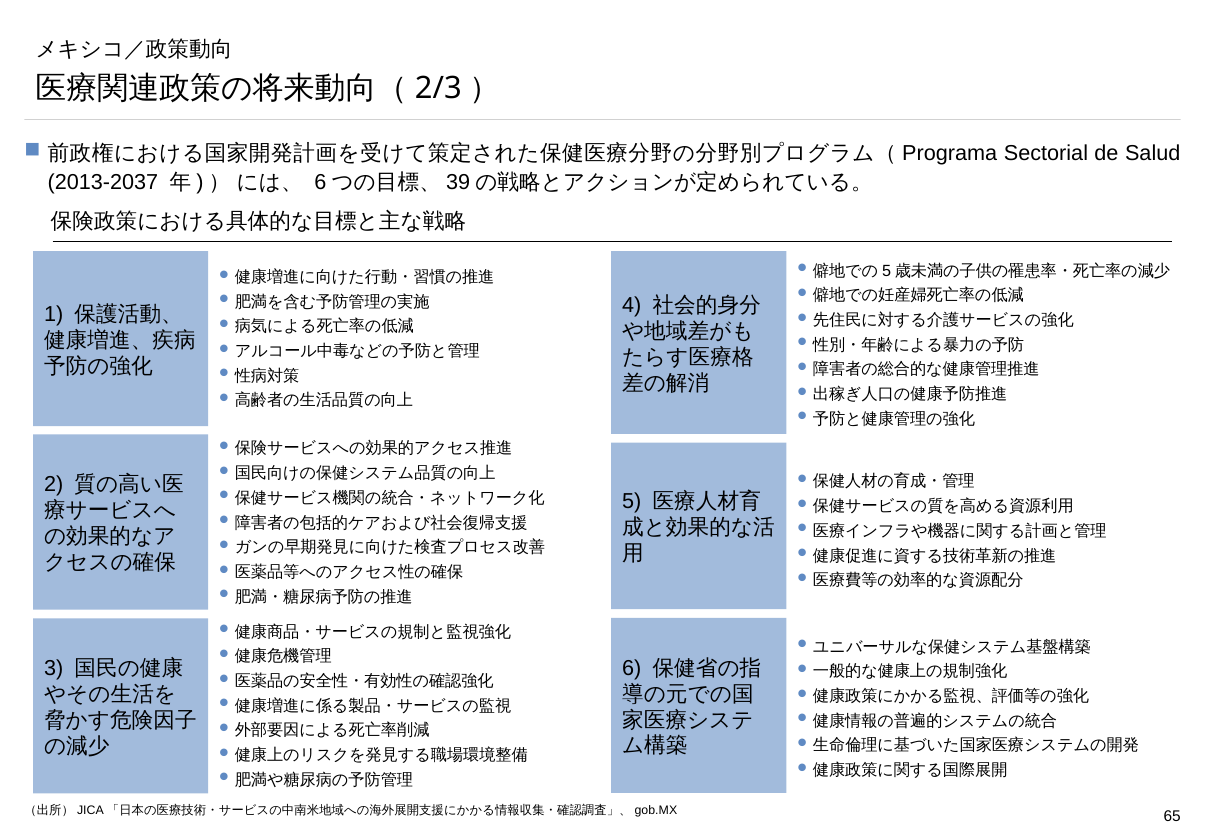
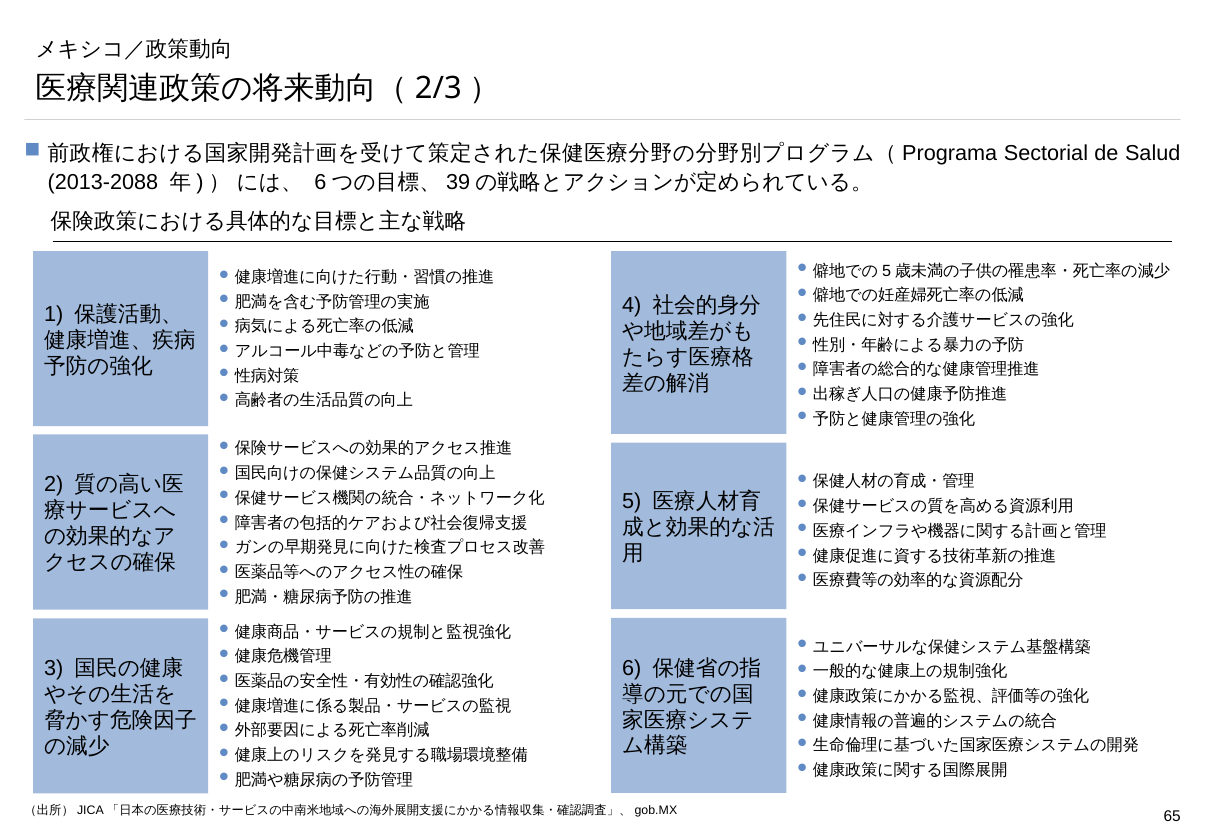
2013-2037: 2013-2037 -> 2013-2088
